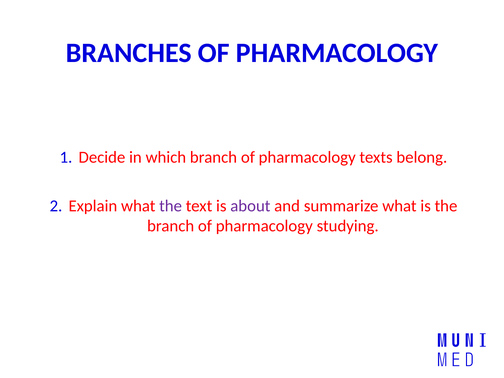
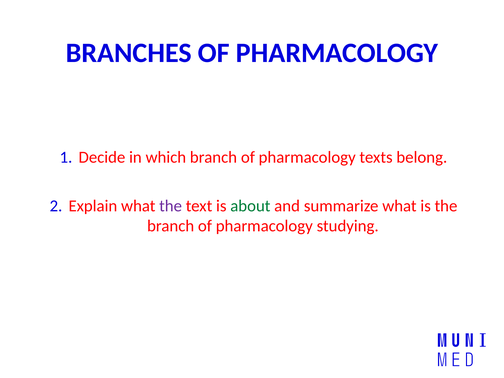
about colour: purple -> green
